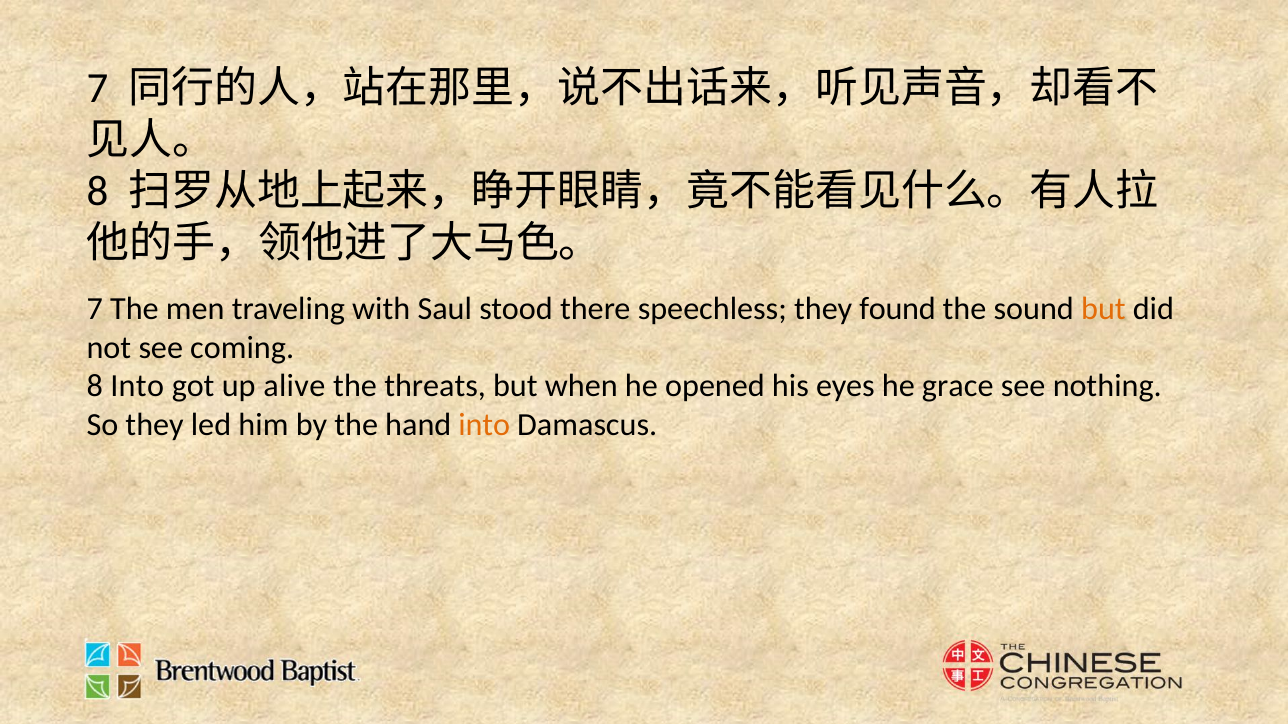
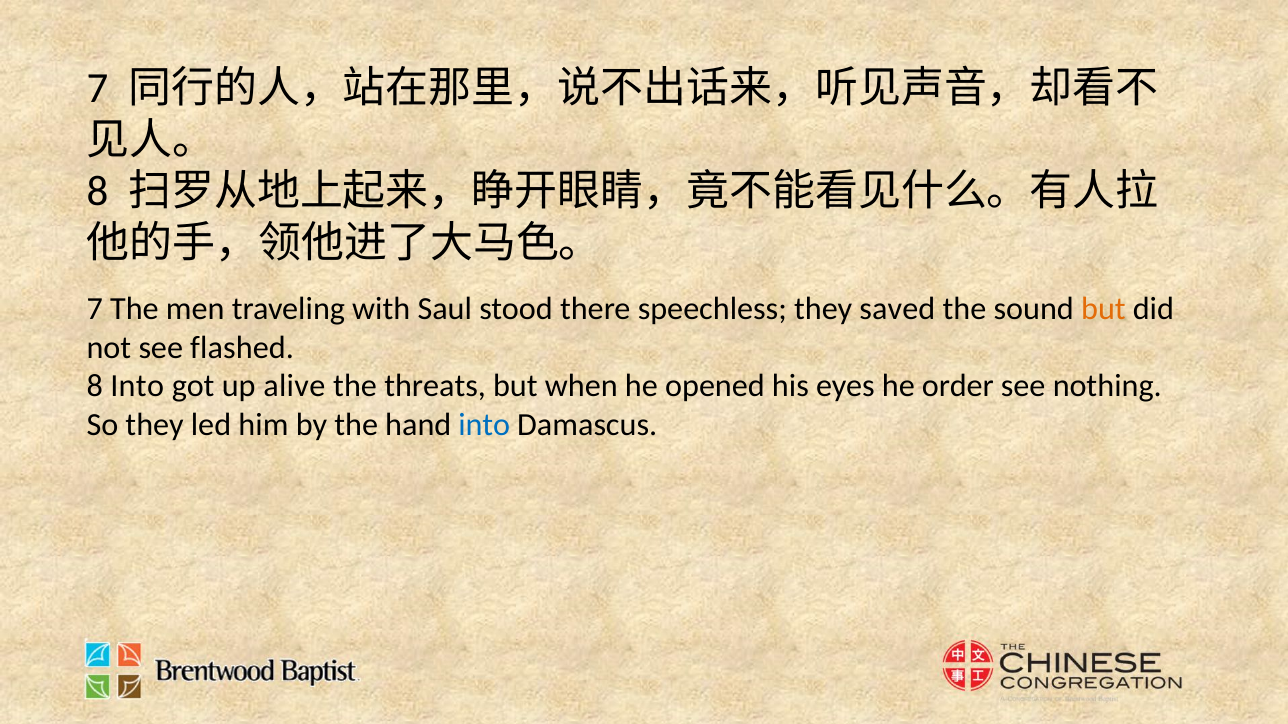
found: found -> saved
coming: coming -> flashed
grace: grace -> order
into at (484, 425) colour: orange -> blue
